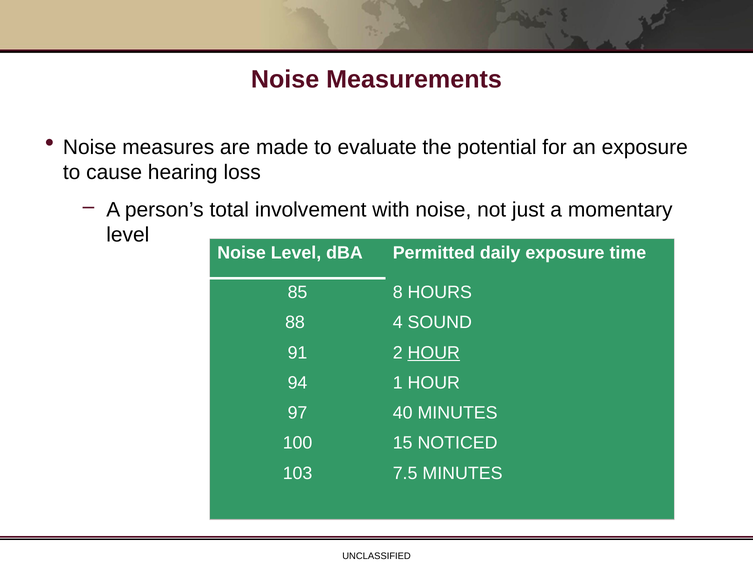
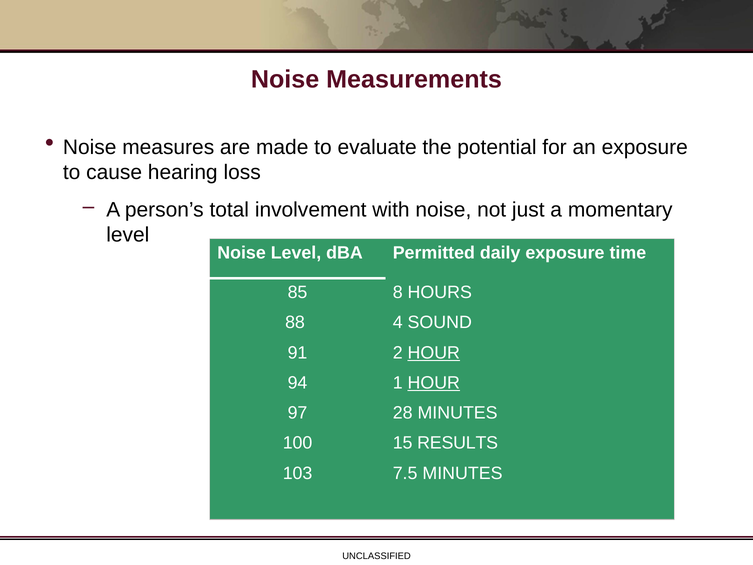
HOUR at (434, 383) underline: none -> present
40: 40 -> 28
NOTICED: NOTICED -> RESULTS
